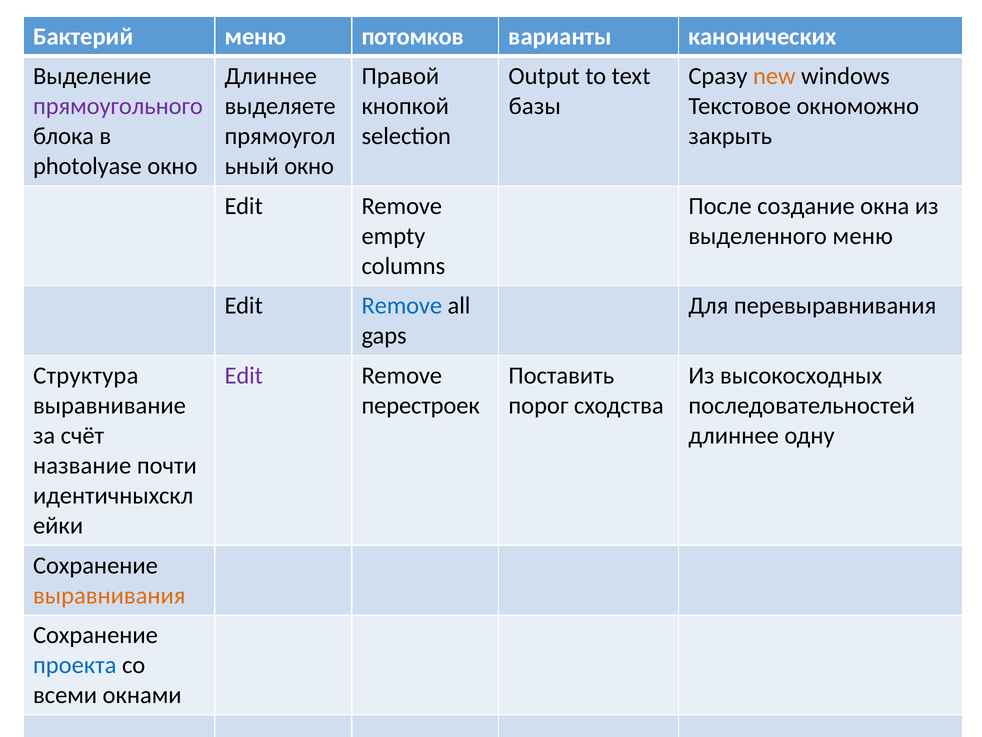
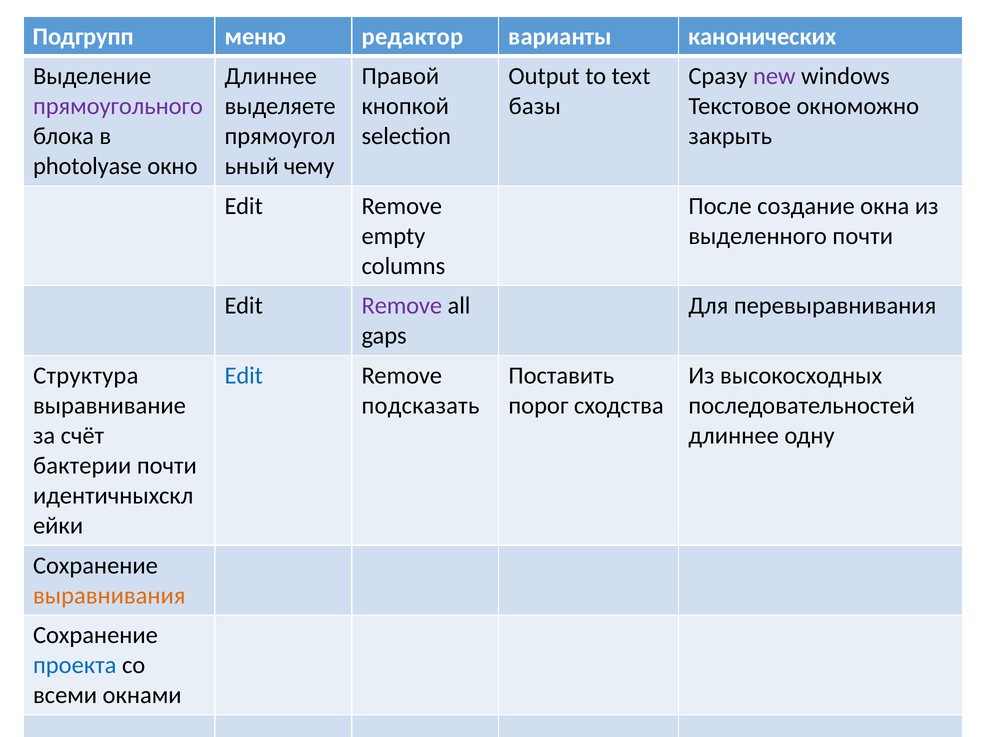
Бактерий: Бактерий -> Подгрупп
потомков: потомков -> редактор
new colour: orange -> purple
окно at (309, 166): окно -> чему
выделенного меню: меню -> почти
Remove at (402, 306) colour: blue -> purple
Edit at (244, 375) colour: purple -> blue
перестроек: перестроек -> подсказать
название: название -> бактерии
